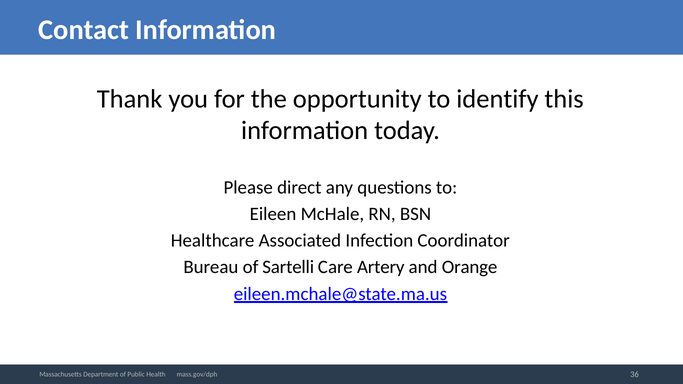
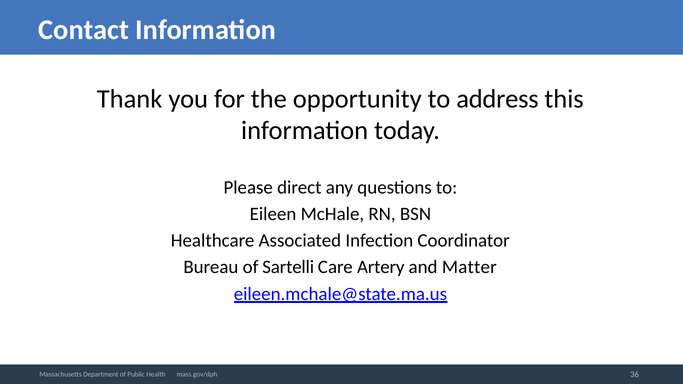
identify: identify -> address
Orange: Orange -> Matter
